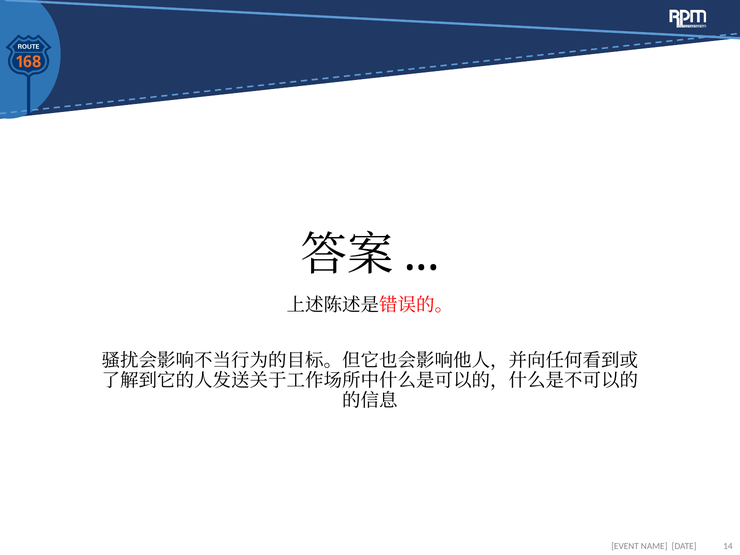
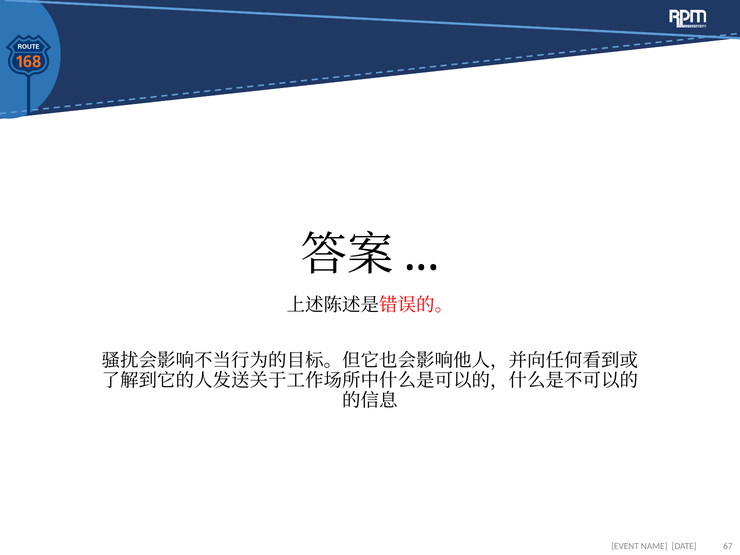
14: 14 -> 67
